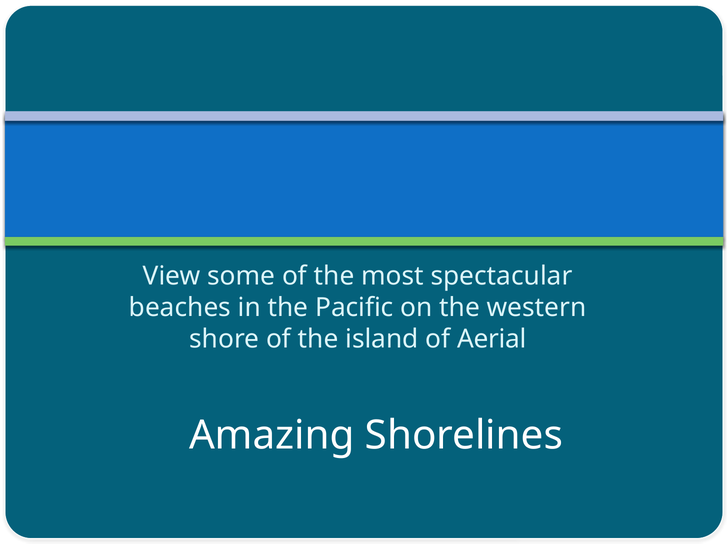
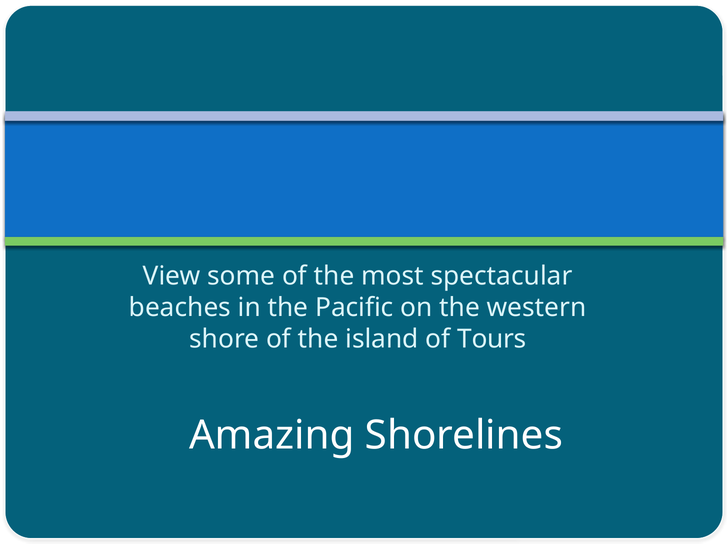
Aerial: Aerial -> Tours
